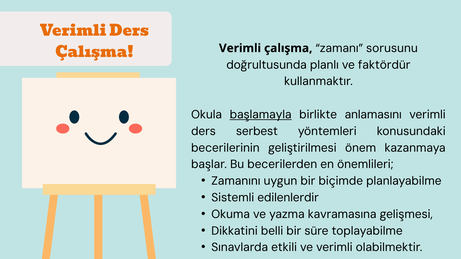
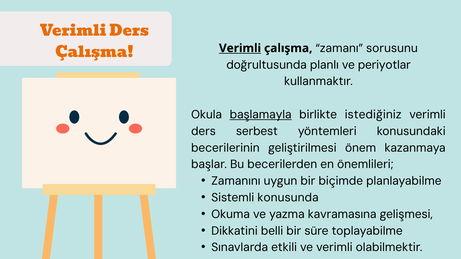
Verimli at (240, 48) underline: none -> present
faktördür: faktördür -> periyotlar
anlamasını: anlamasını -> istediğiniz
edilenlerdir: edilenlerdir -> konusunda
